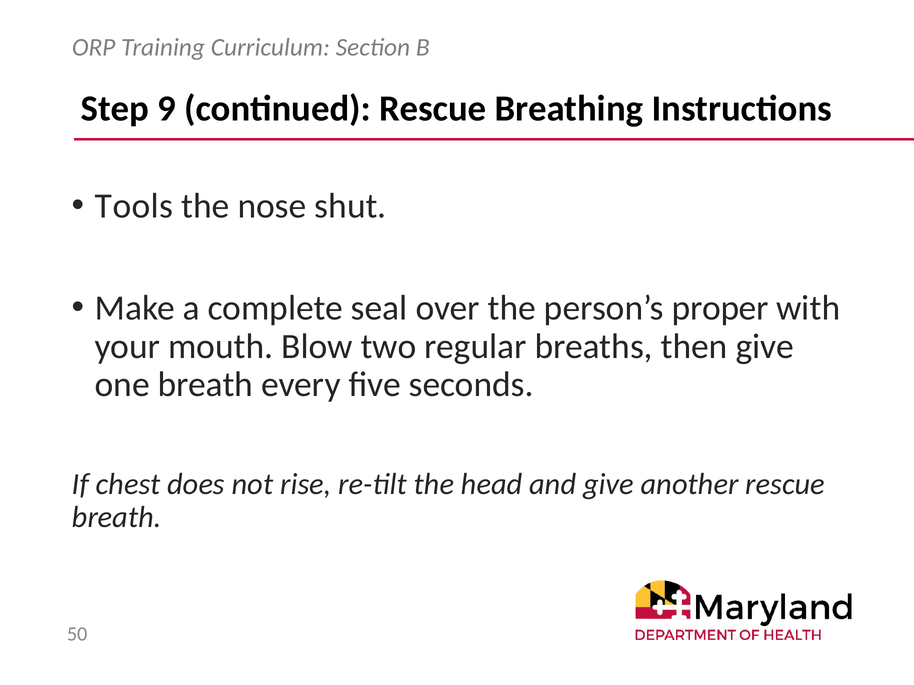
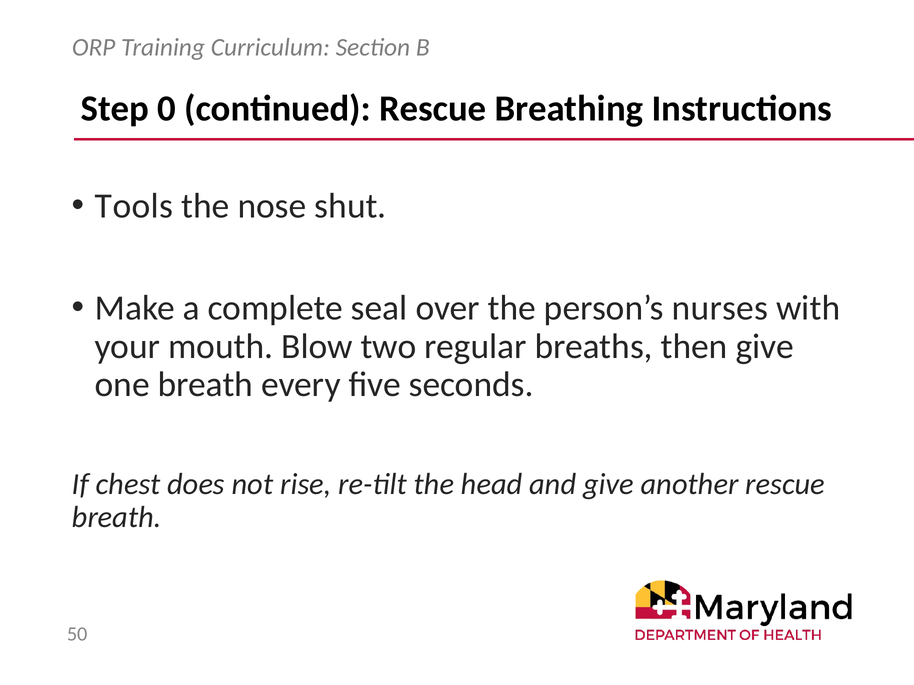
9: 9 -> 0
proper: proper -> nurses
